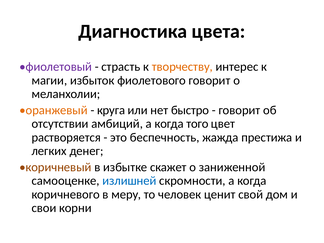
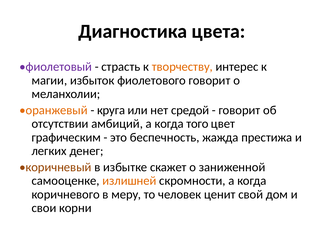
быстро: быстро -> средой
растворяется: растворяется -> графическим
излишней colour: blue -> orange
